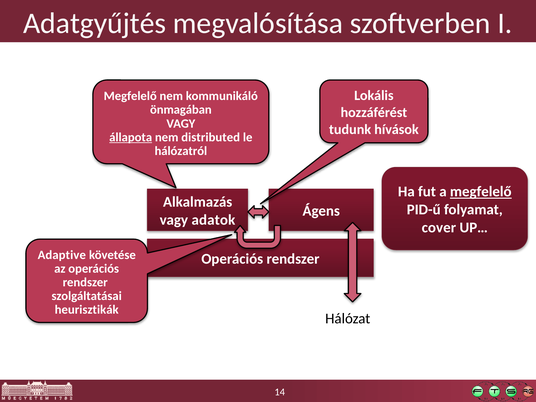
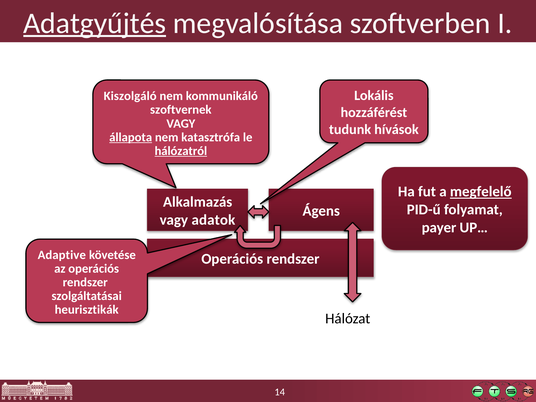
Adatgyűjtés underline: none -> present
Megfelelő at (130, 96): Megfelelő -> Kiszolgáló
önmagában: önmagában -> szoftvernek
distributed: distributed -> katasztrófa
hálózatról underline: none -> present
cover: cover -> payer
